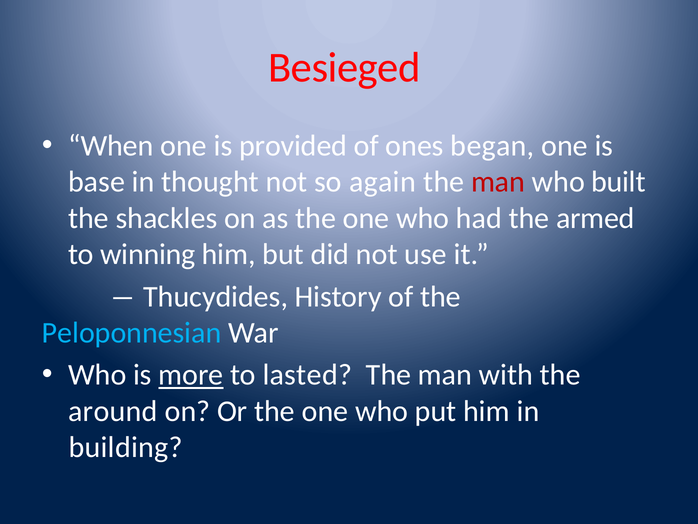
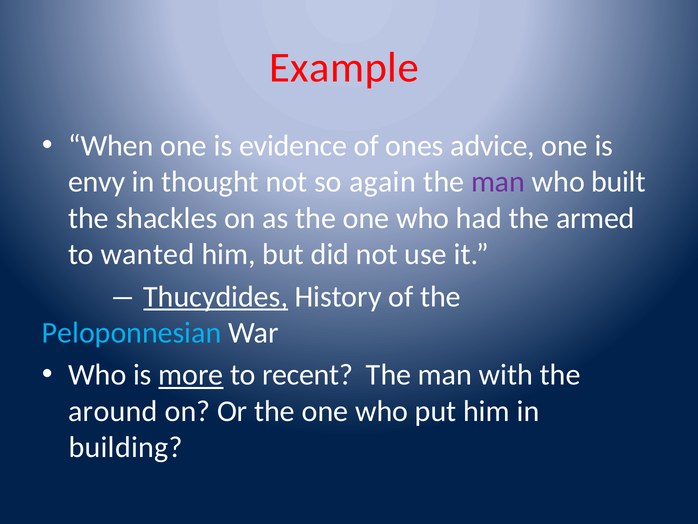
Besieged: Besieged -> Example
provided: provided -> evidence
began: began -> advice
base: base -> envy
man at (498, 182) colour: red -> purple
winning: winning -> wanted
Thucydides underline: none -> present
lasted: lasted -> recent
